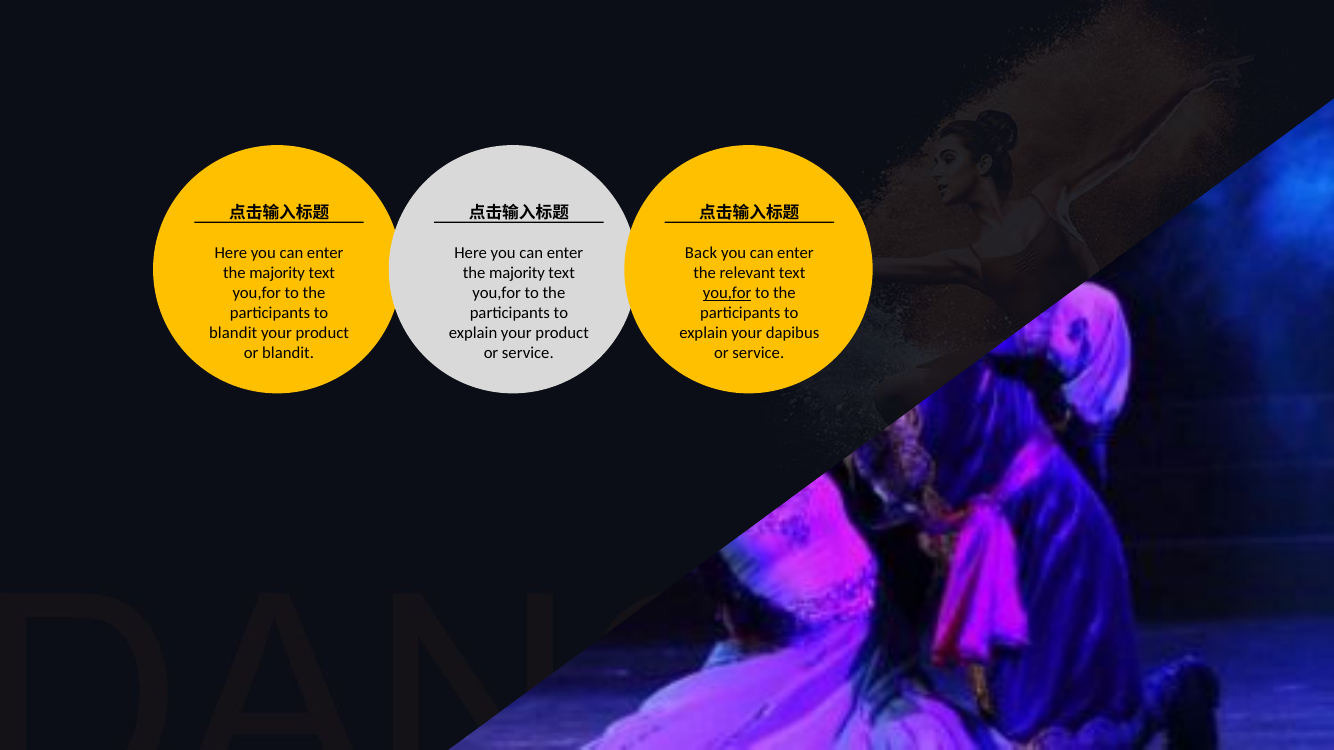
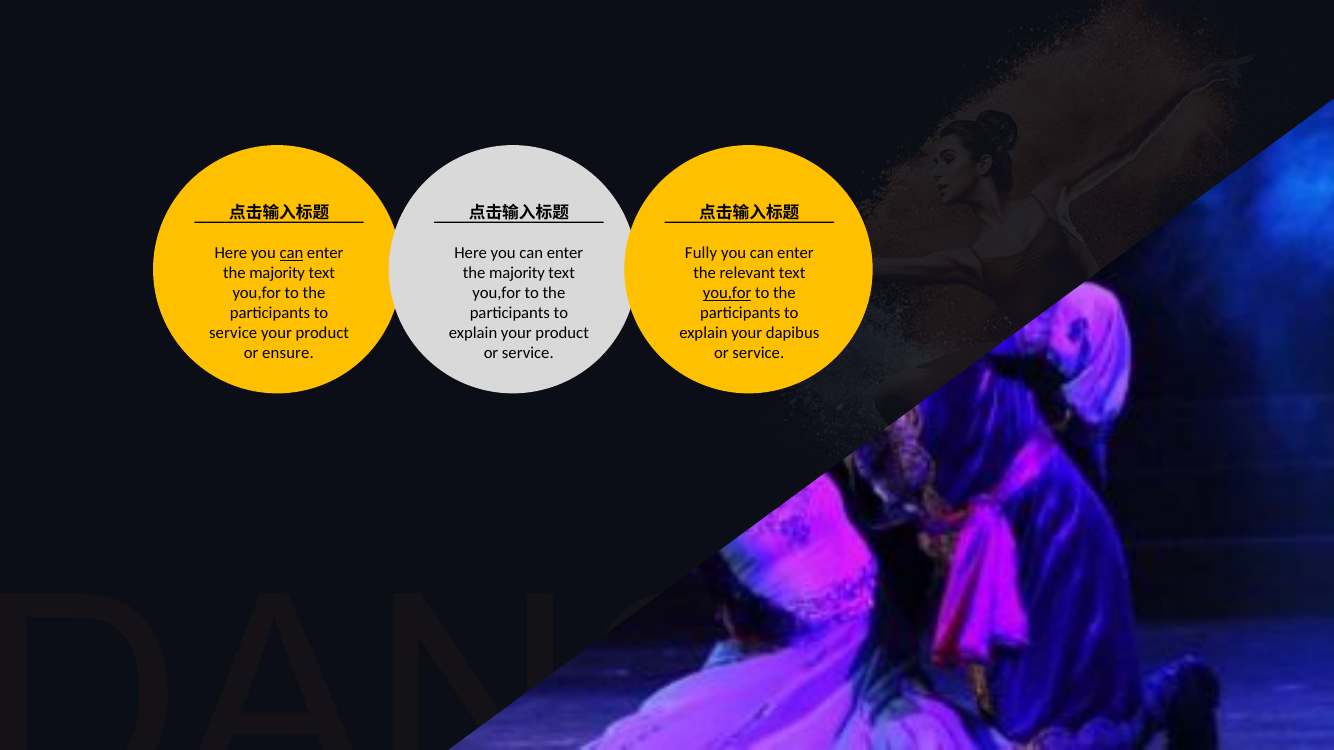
can at (291, 253) underline: none -> present
Back: Back -> Fully
blandit at (233, 334): blandit -> service
or blandit: blandit -> ensure
